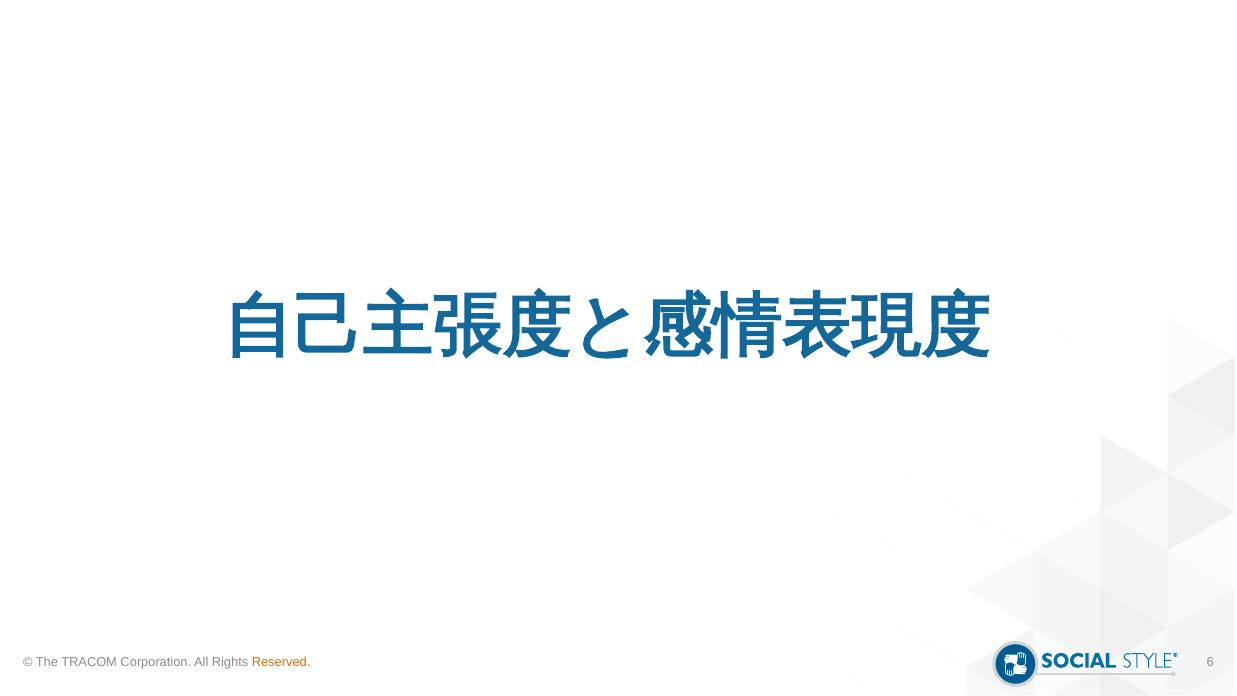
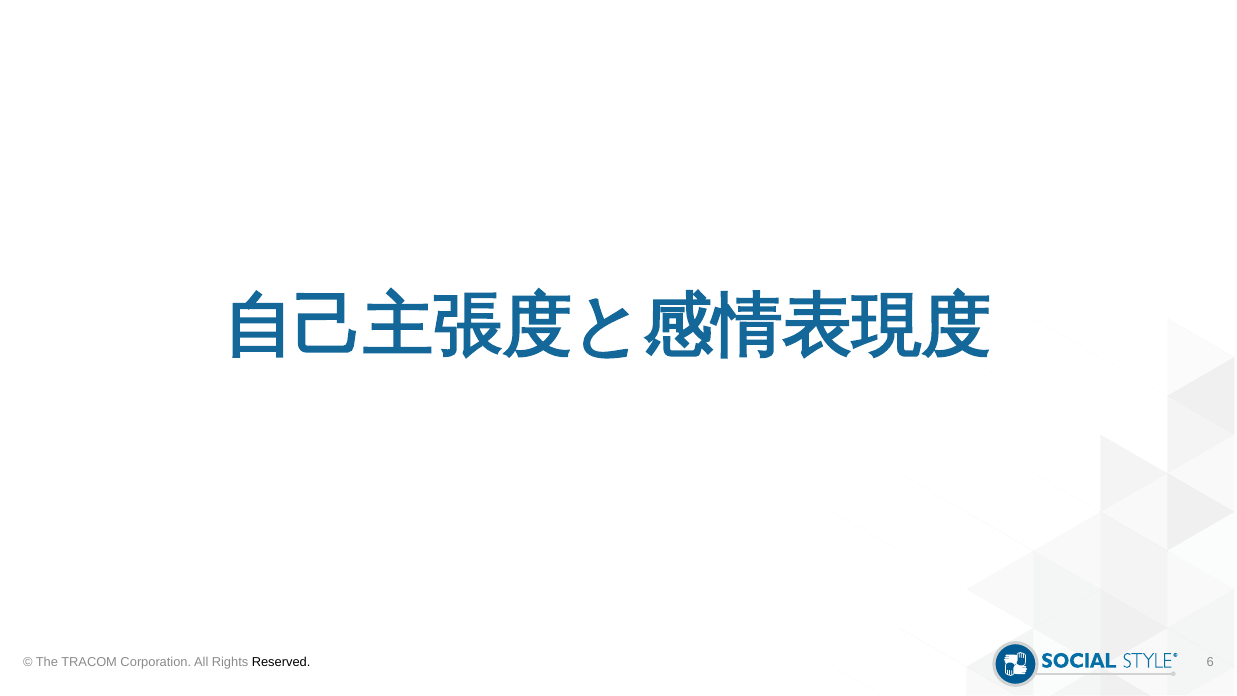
Reserved colour: orange -> black
